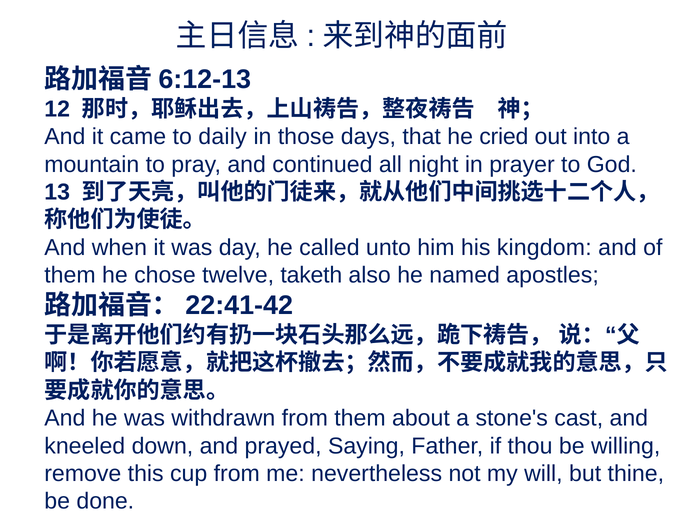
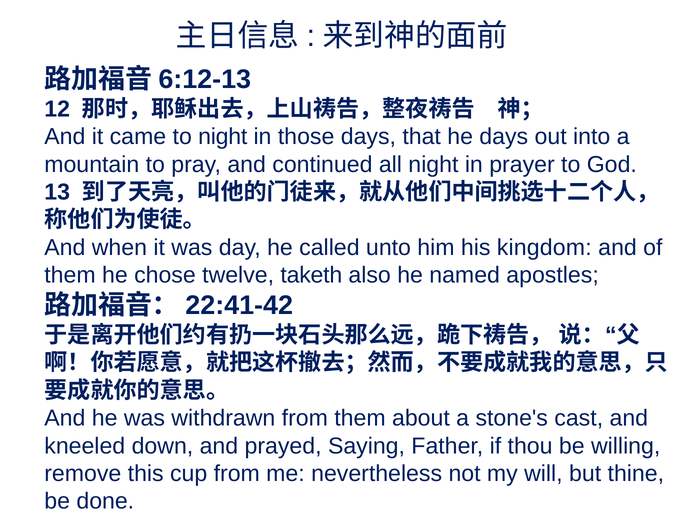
to daily: daily -> night
he cried: cried -> days
